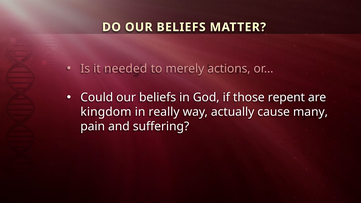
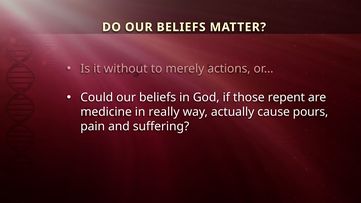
needed: needed -> without
kingdom: kingdom -> medicine
many: many -> pours
